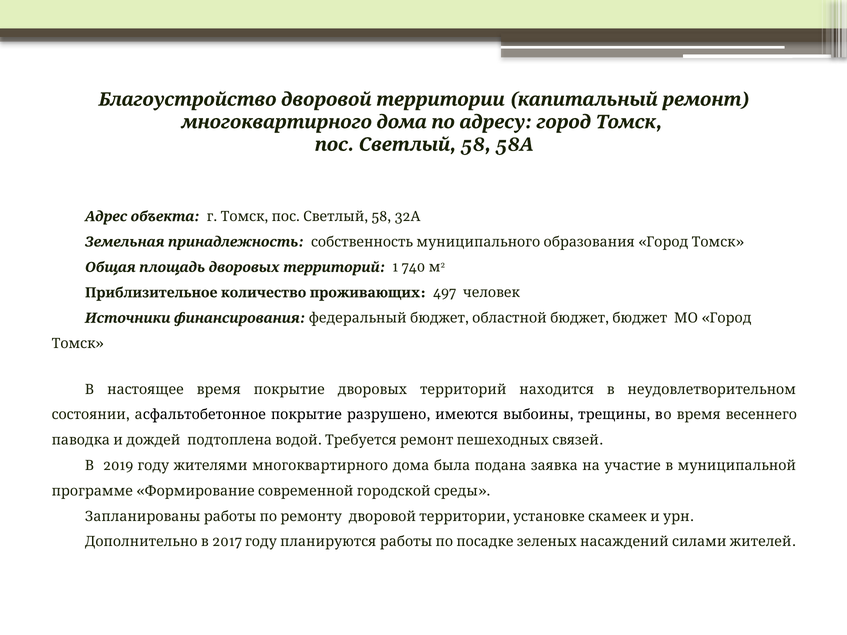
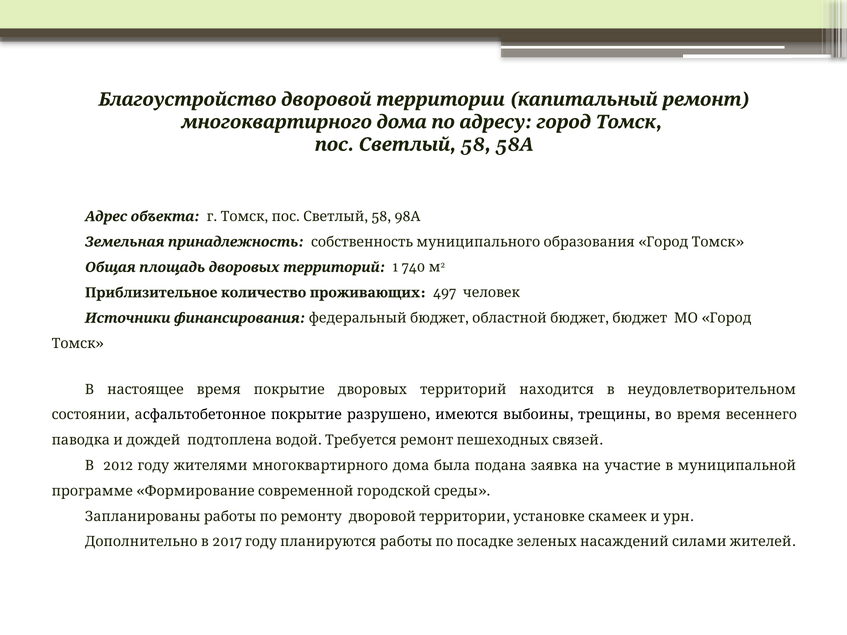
32: 32 -> 98
2019: 2019 -> 2012
